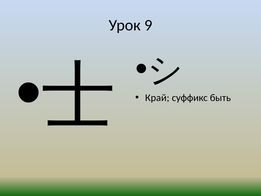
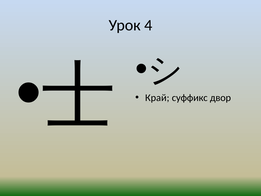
9: 9 -> 4
быть: быть -> двор
